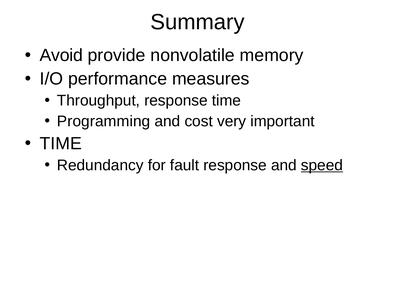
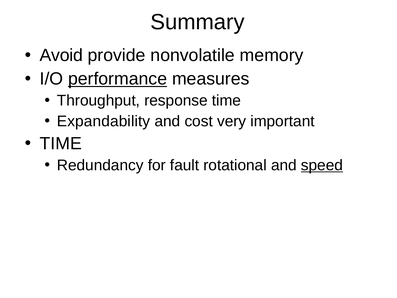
performance underline: none -> present
Programming: Programming -> Expandability
fault response: response -> rotational
